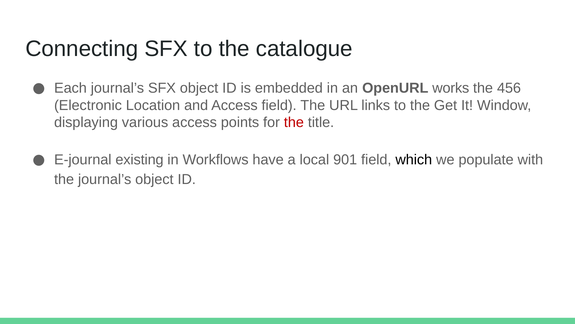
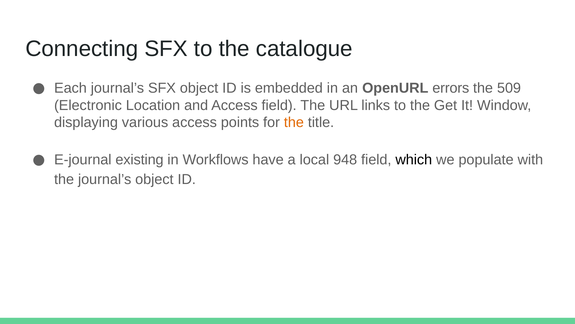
works: works -> errors
456: 456 -> 509
the at (294, 122) colour: red -> orange
901: 901 -> 948
